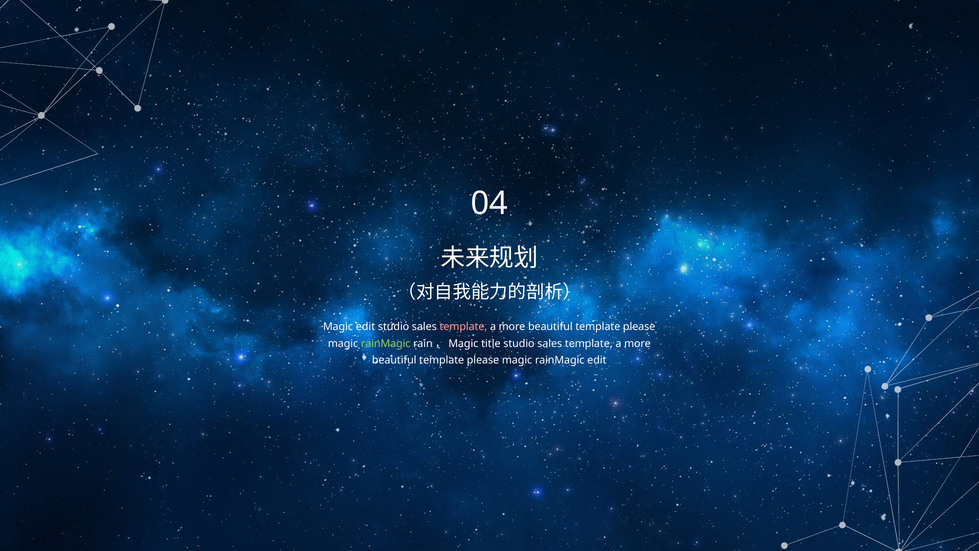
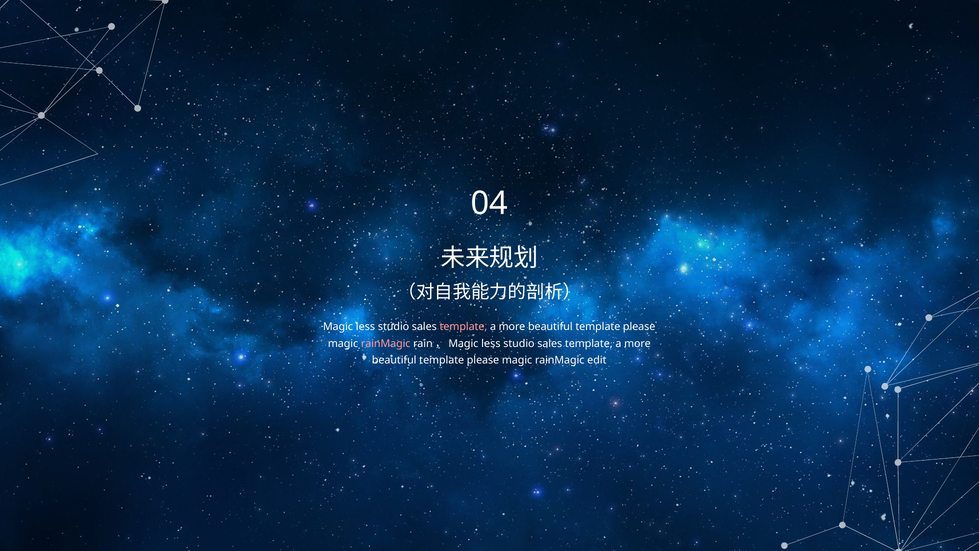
Magic edit: edit -> less
rainMagic at (386, 343) colour: light green -> pink
rain，Magic title: title -> less
